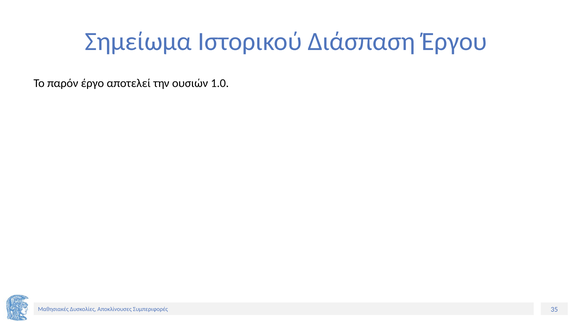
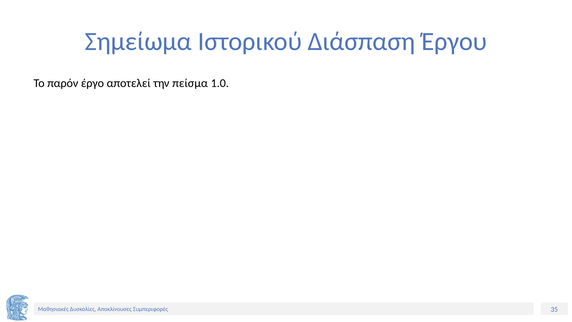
ουσιών: ουσιών -> πείσμα
